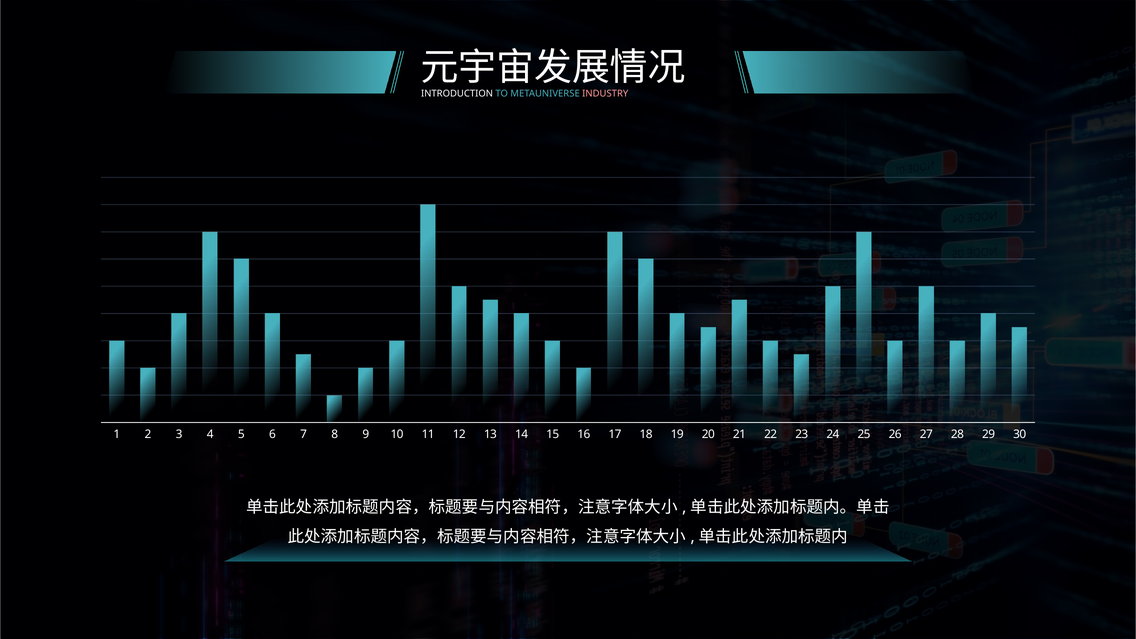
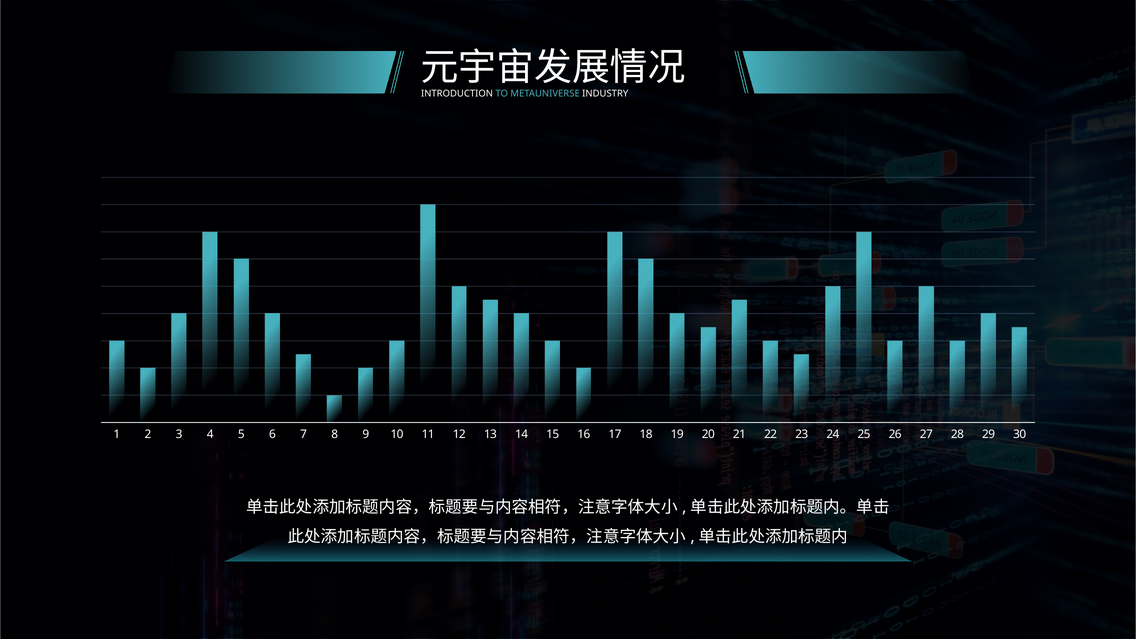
INDUSTRY colour: pink -> white
